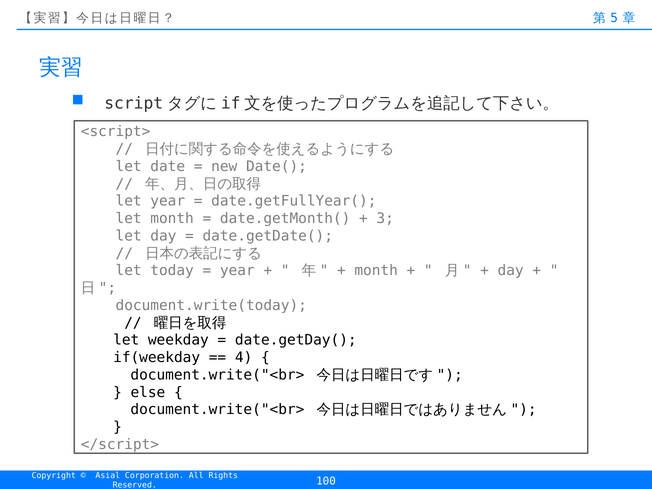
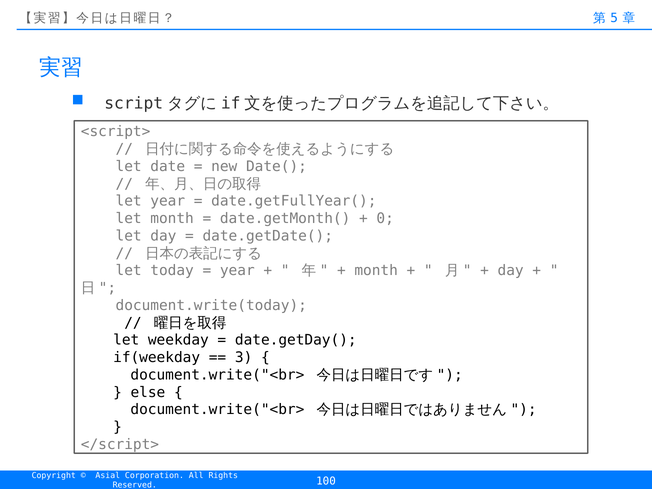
3: 3 -> 0
4: 4 -> 3
